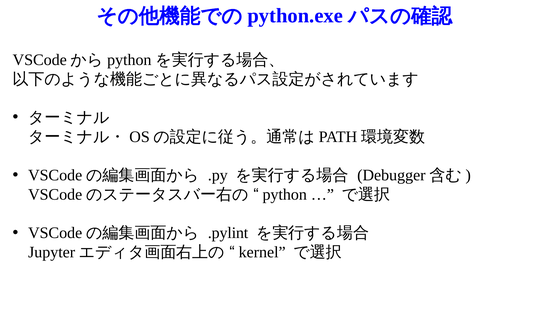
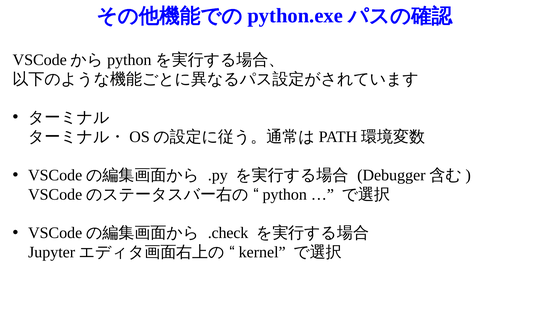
.pylint: .pylint -> .check
